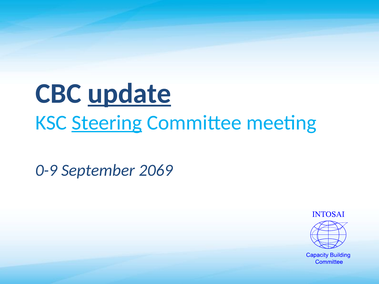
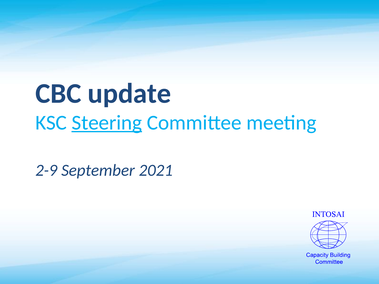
update underline: present -> none
0-9: 0-9 -> 2-9
2069: 2069 -> 2021
